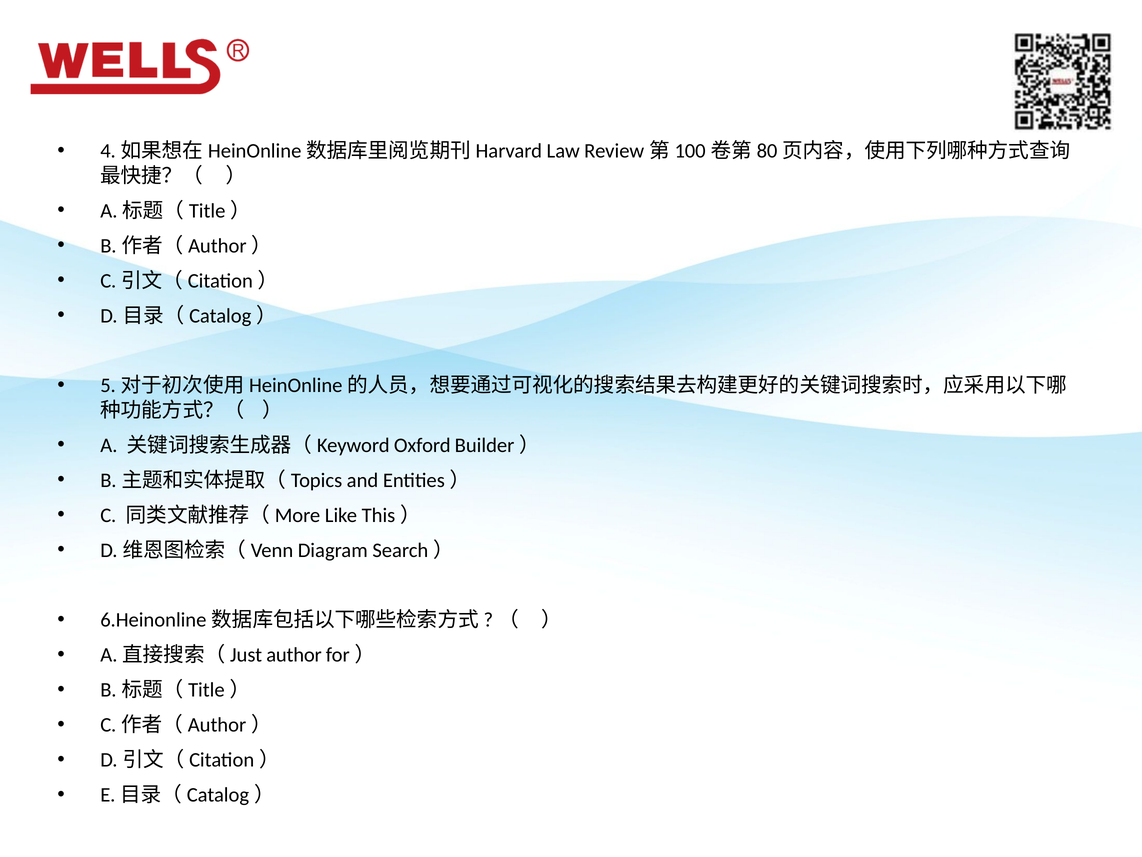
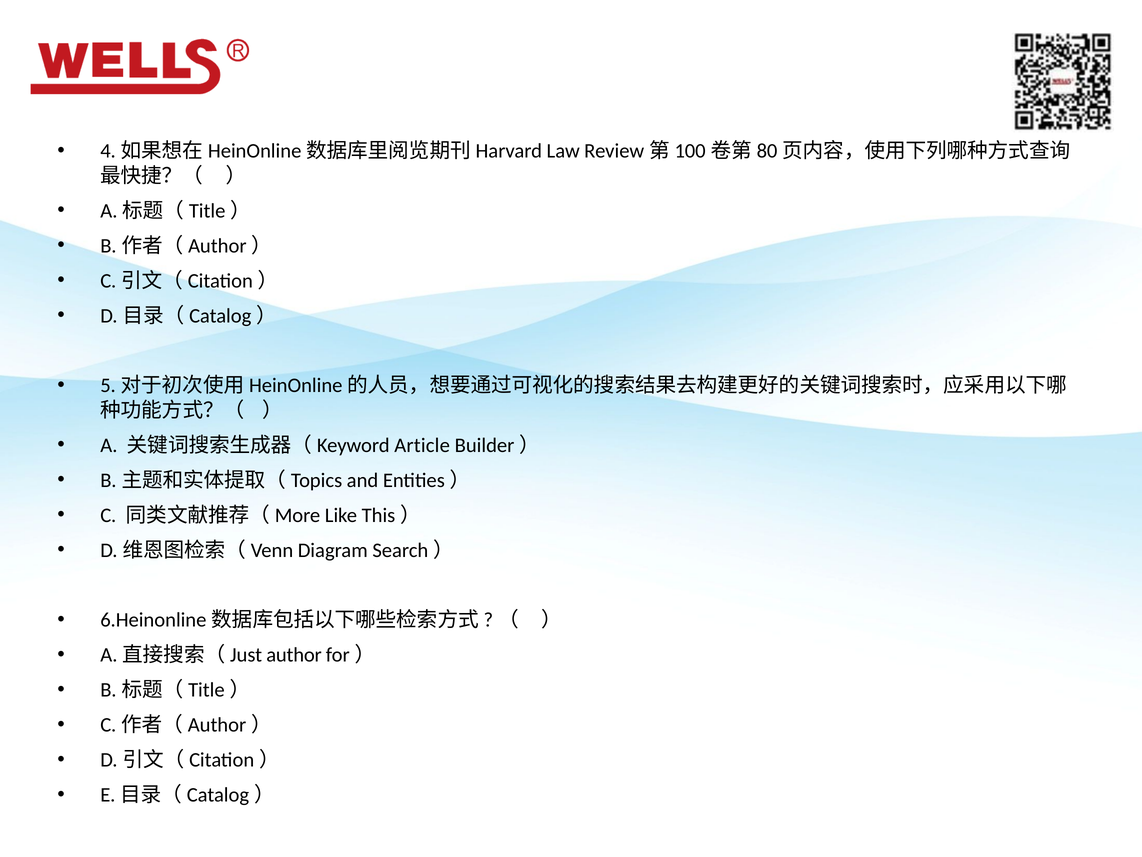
Oxford: Oxford -> Article
